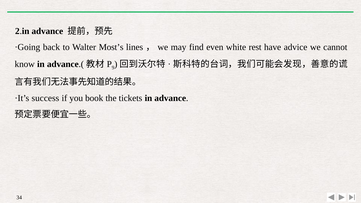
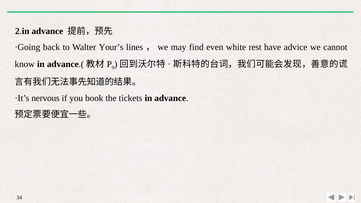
Most’s: Most’s -> Your’s
success: success -> nervous
